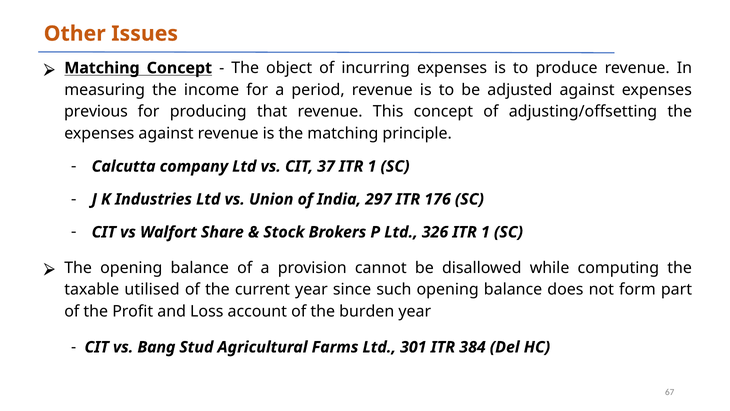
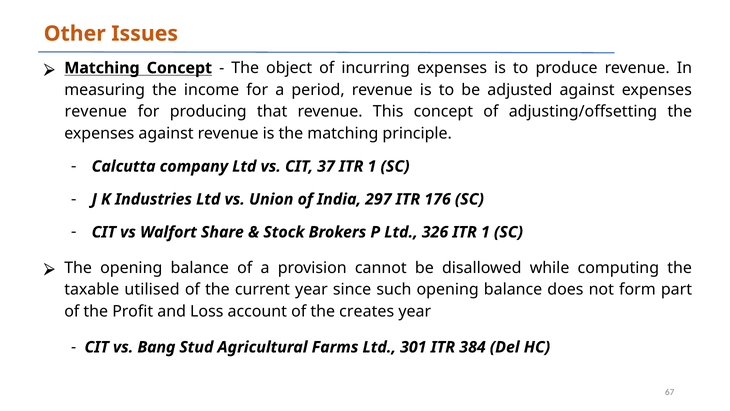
previous at (96, 112): previous -> revenue
burden: burden -> creates
